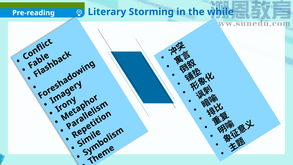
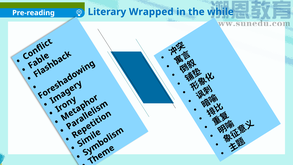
Storming: Storming -> Wrapped
